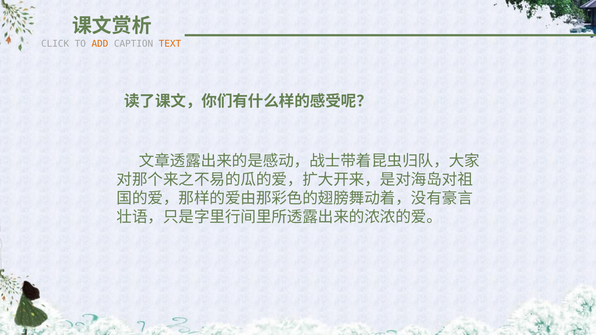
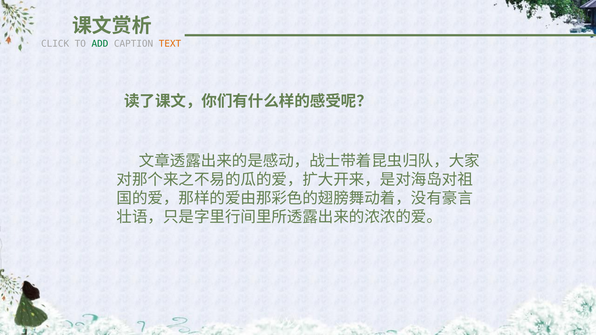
ADD colour: orange -> green
